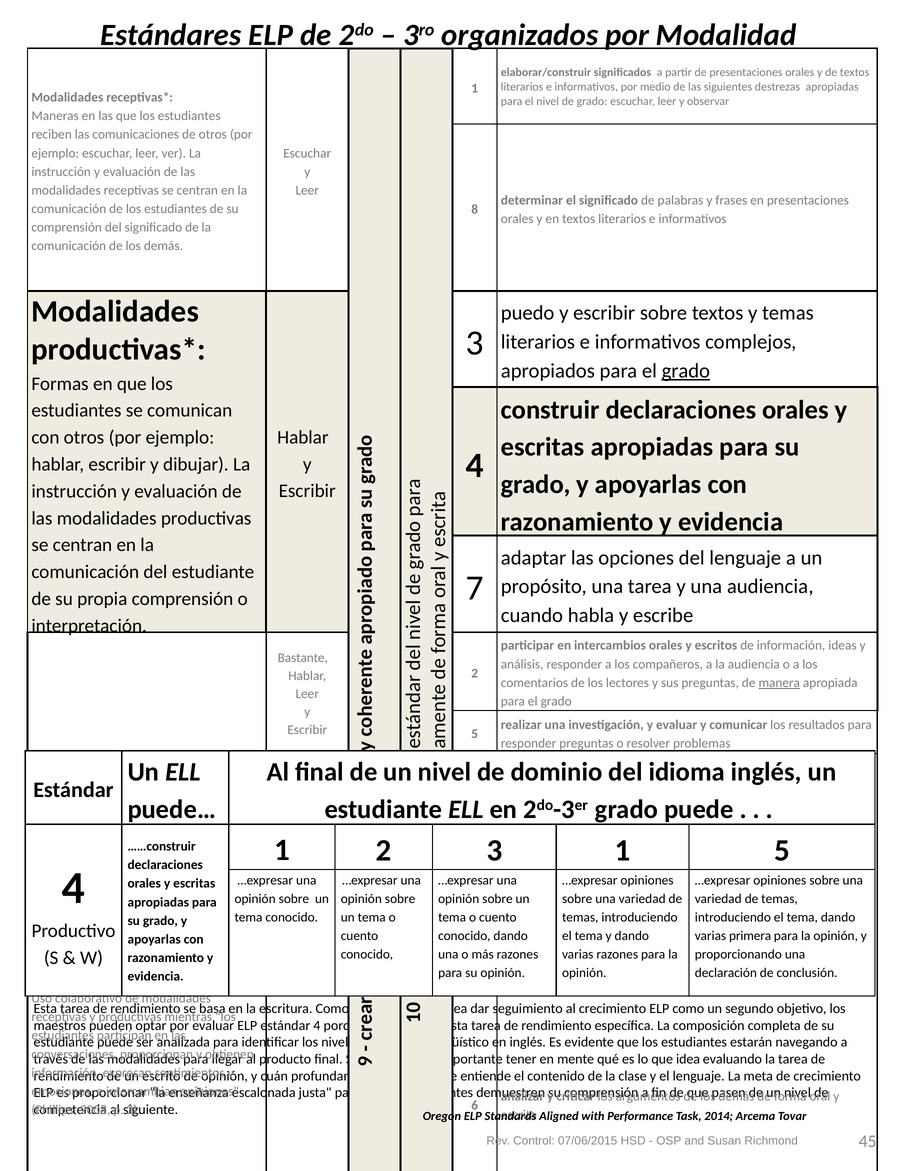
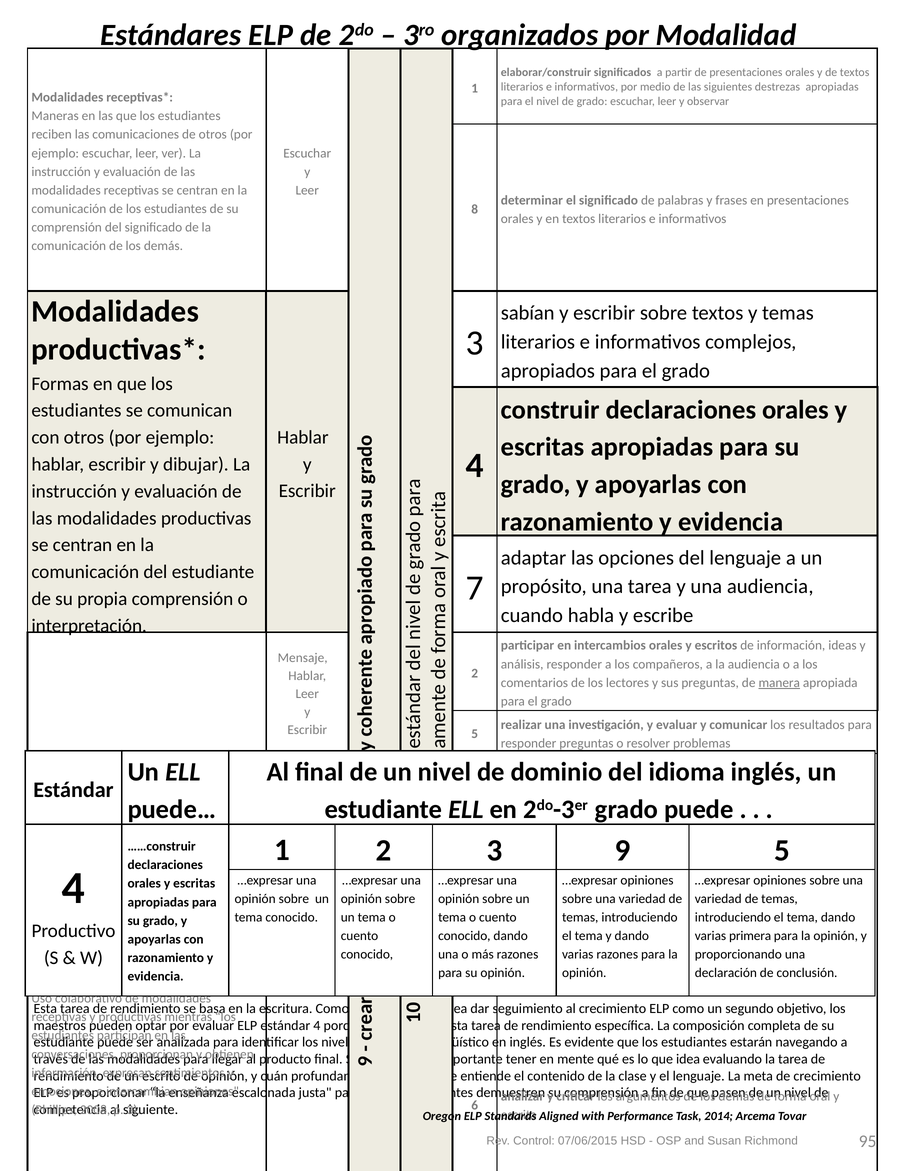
puedo: puedo -> sabían
grado at (686, 371) underline: present -> none
Bastante: Bastante -> Mensaje
3 1: 1 -> 9
45: 45 -> 95
